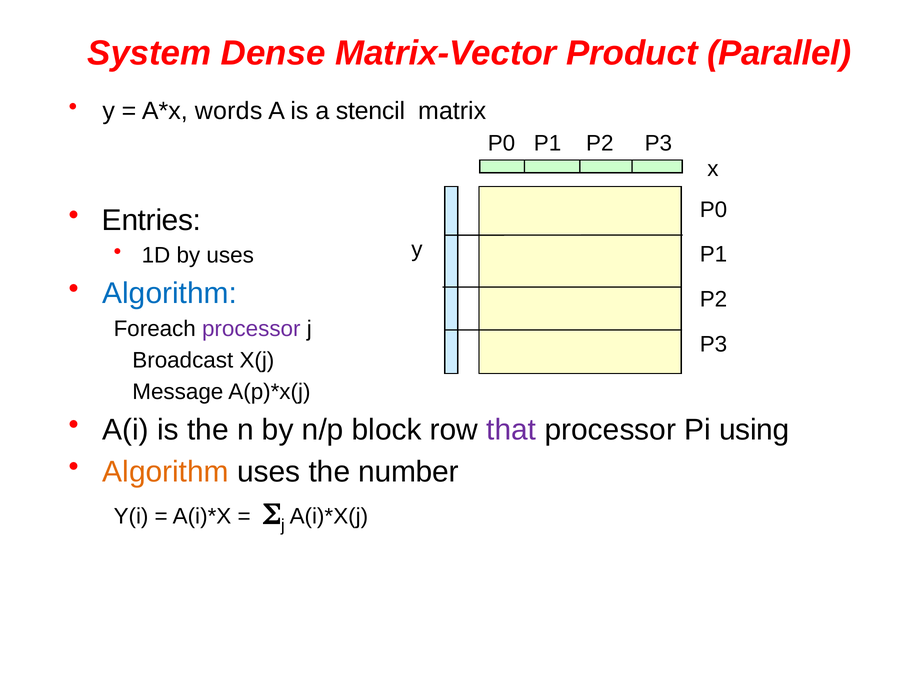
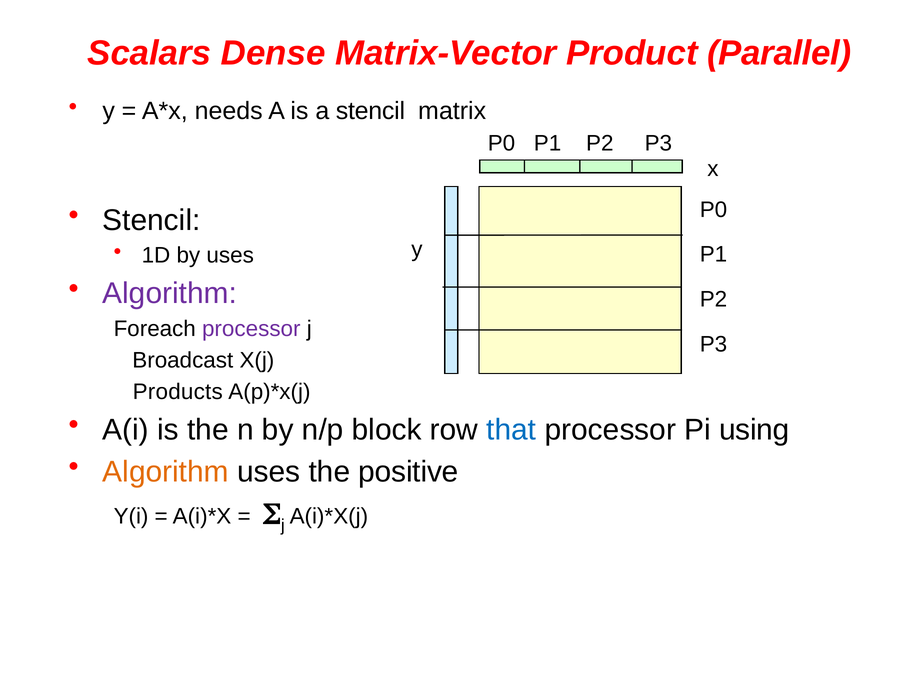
System: System -> Scalars
words: words -> needs
Entries at (152, 220): Entries -> Stencil
Algorithm at (170, 293) colour: blue -> purple
Message: Message -> Products
that colour: purple -> blue
number: number -> positive
